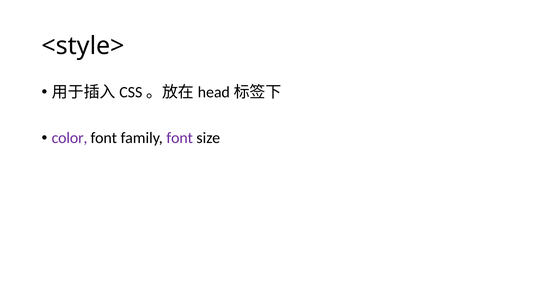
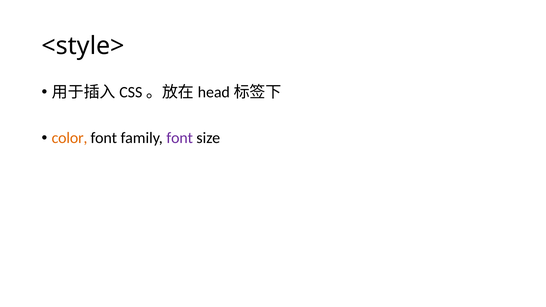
color colour: purple -> orange
